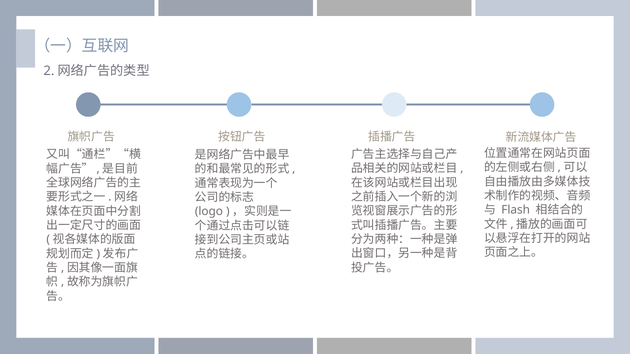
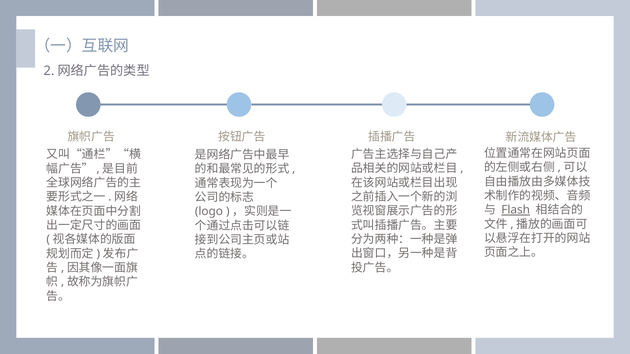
Flash underline: none -> present
